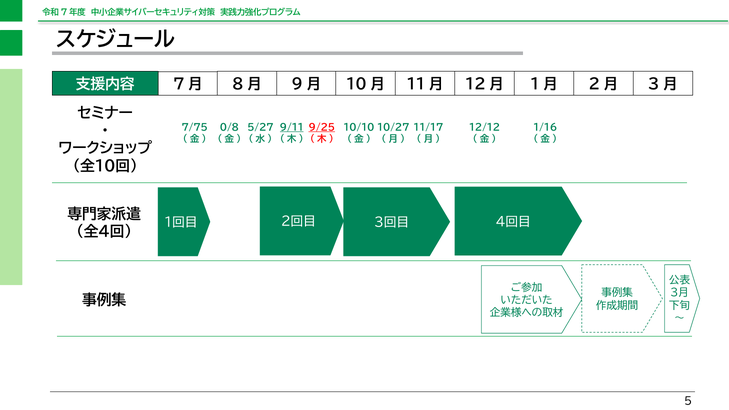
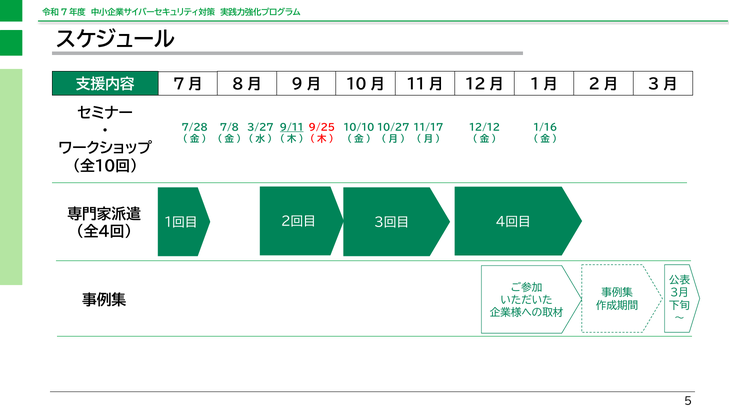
7/75: 7/75 -> 7/28
0/8: 0/8 -> 7/8
5/27: 5/27 -> 3/27
9/25 underline: present -> none
